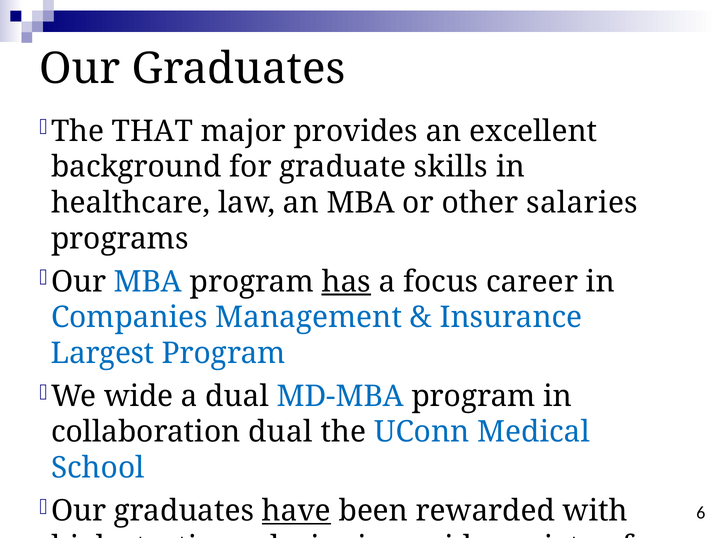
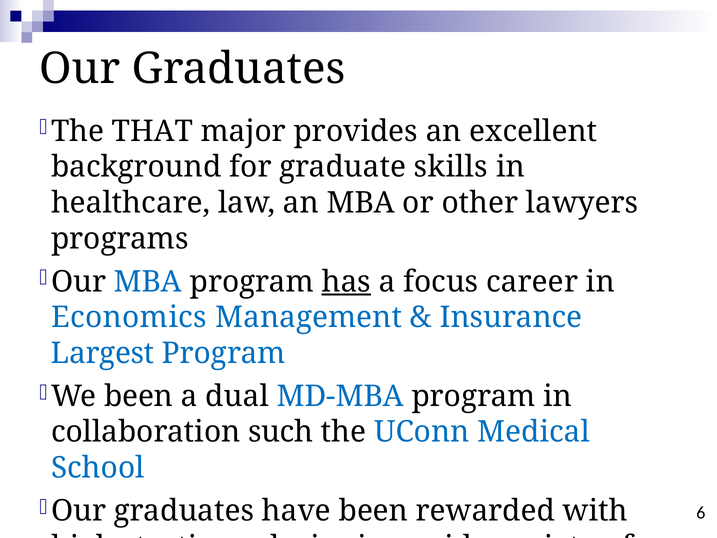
other salaries: salaries -> lawyers
Companies: Companies -> Economics
We wide: wide -> been
collaboration dual: dual -> such
have underline: present -> none
